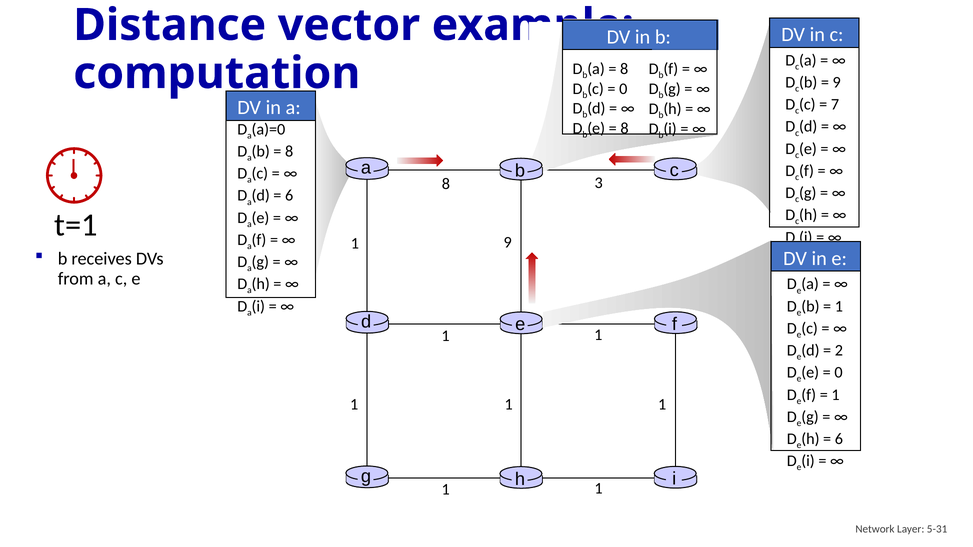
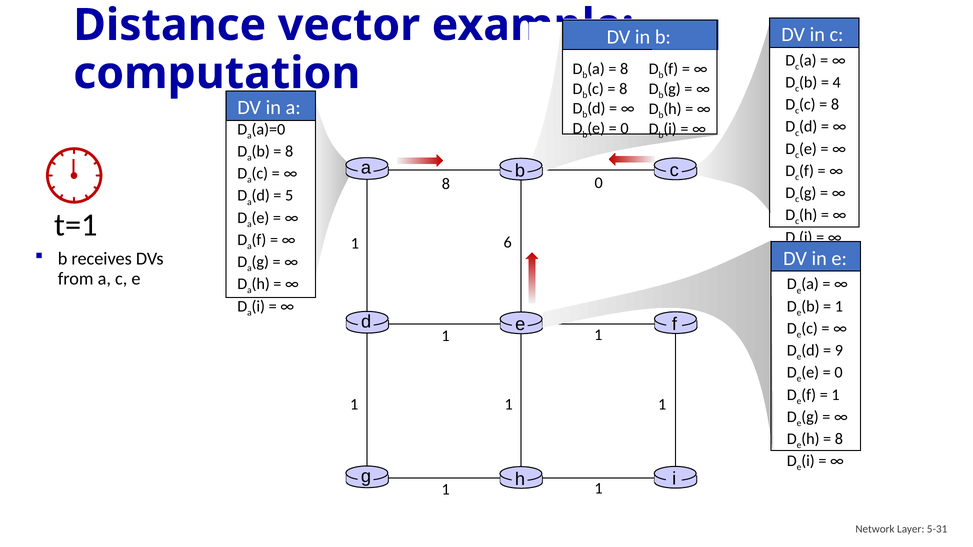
9 at (837, 82): 9 -> 4
0 at (623, 89): 0 -> 8
7 at (835, 105): 7 -> 8
8 at (625, 129): 8 -> 0
8 3: 3 -> 0
6 at (289, 196): 6 -> 5
1 9: 9 -> 6
2: 2 -> 9
6 at (839, 439): 6 -> 8
